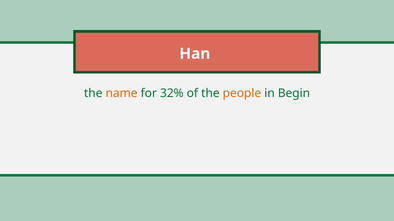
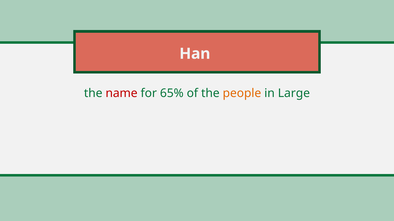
name colour: orange -> red
32%: 32% -> 65%
Begin: Begin -> Large
